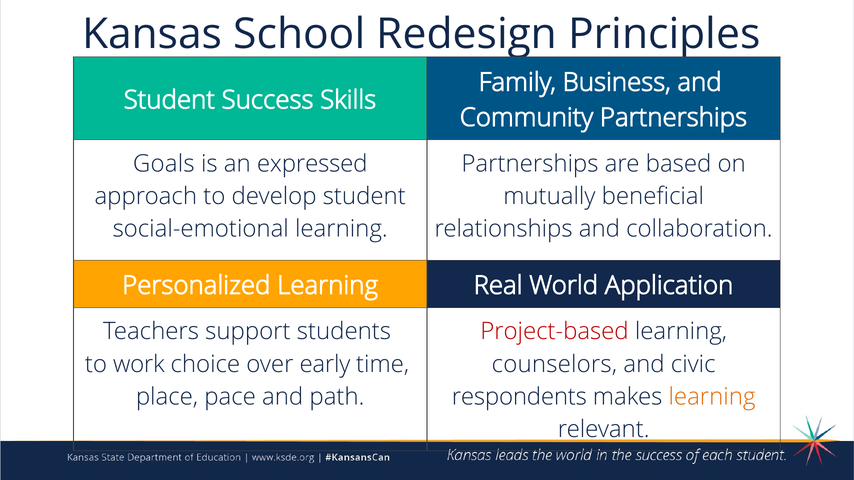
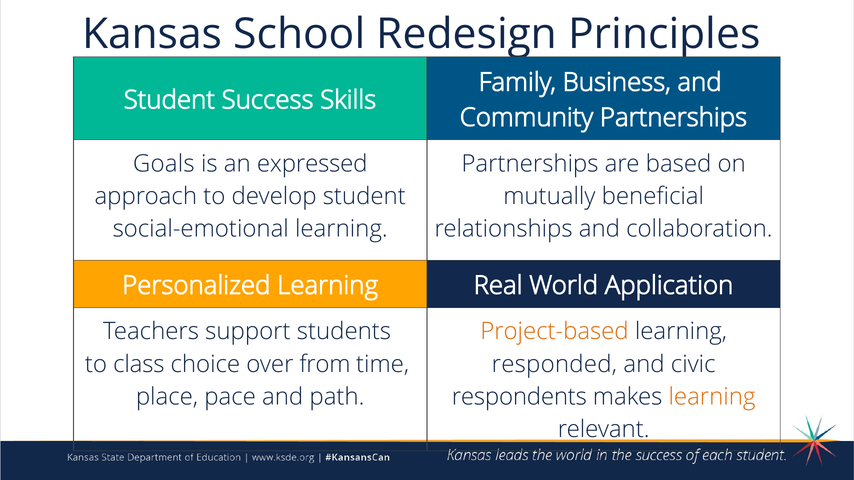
Project-based colour: red -> orange
work: work -> class
early: early -> from
counselors: counselors -> responded
